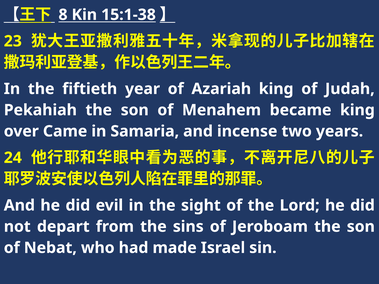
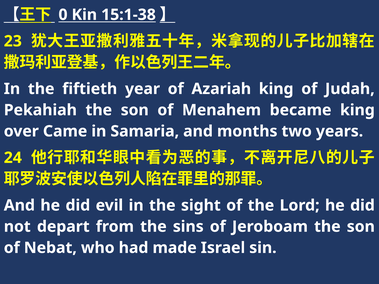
8: 8 -> 0
incense: incense -> months
